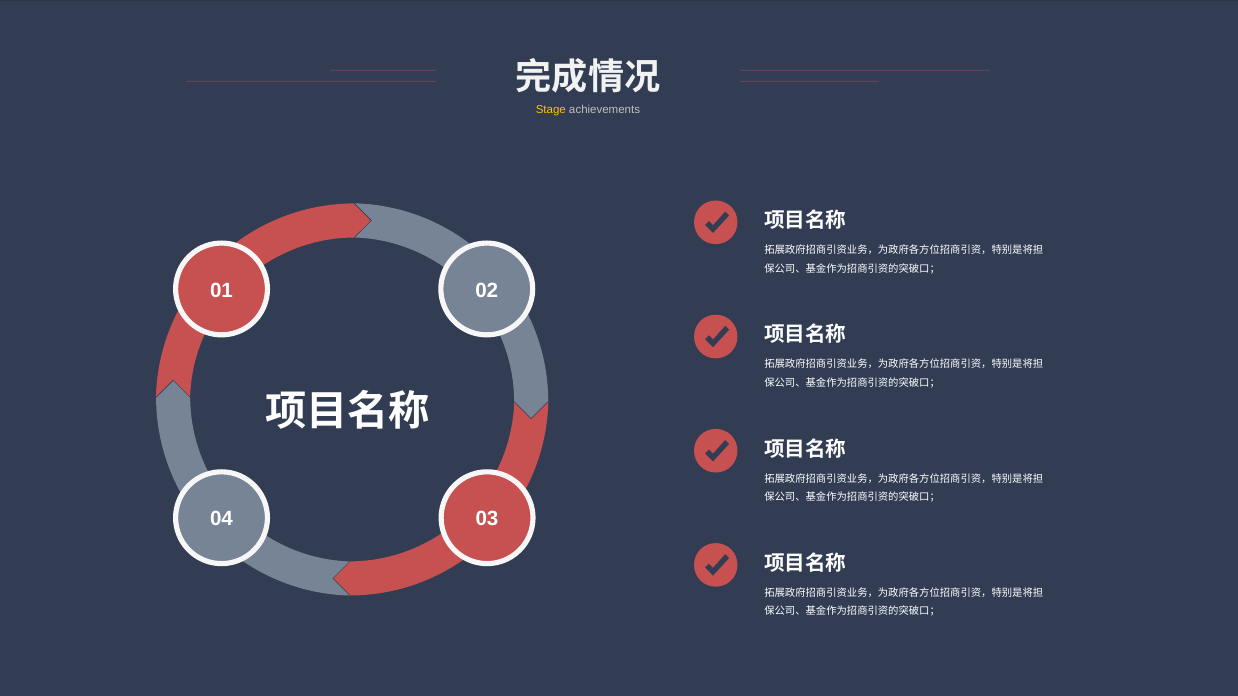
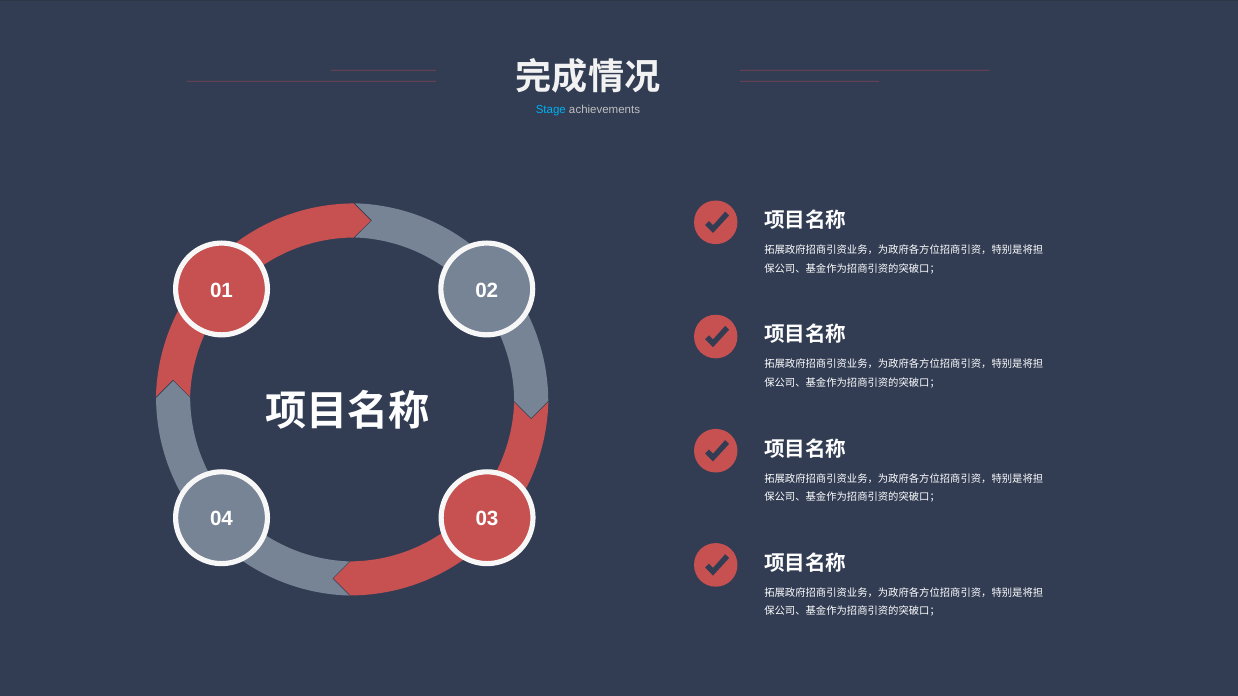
Stage colour: yellow -> light blue
